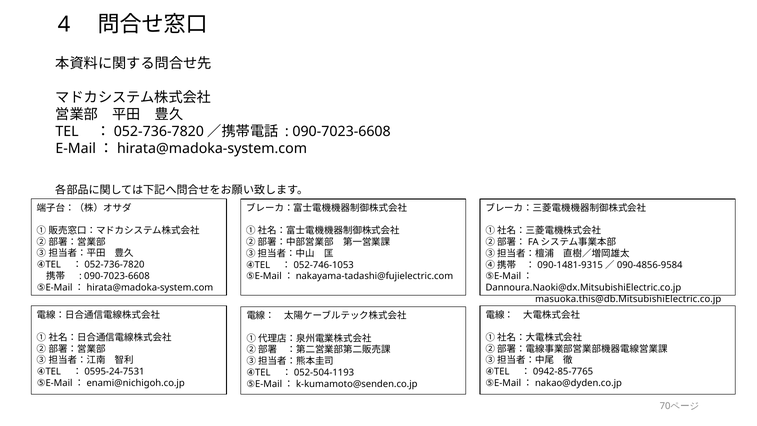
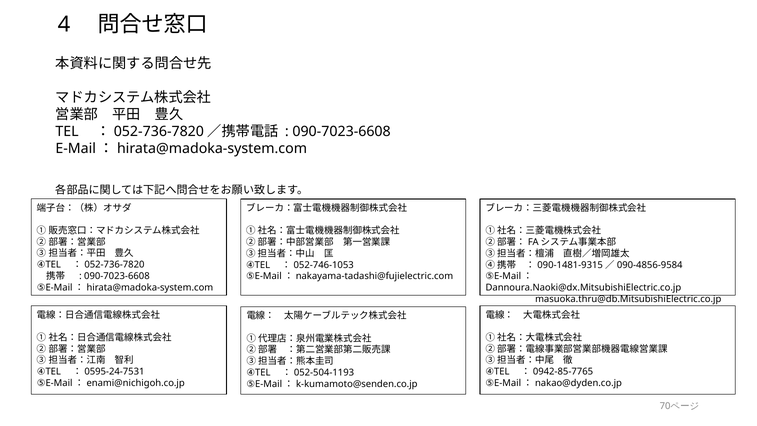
masuoka.this@db.MitsubishiElectric.co.jp: masuoka.this@db.MitsubishiElectric.co.jp -> masuoka.thru@db.MitsubishiElectric.co.jp
